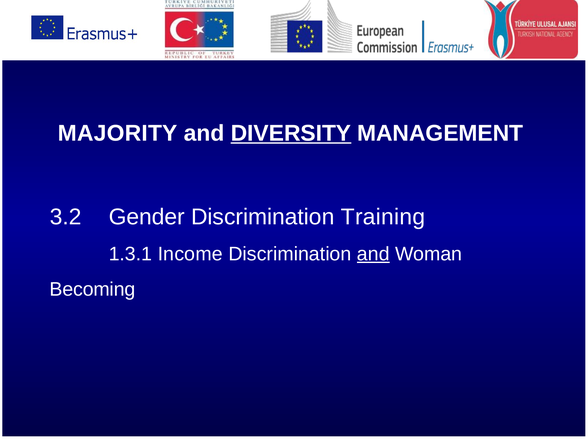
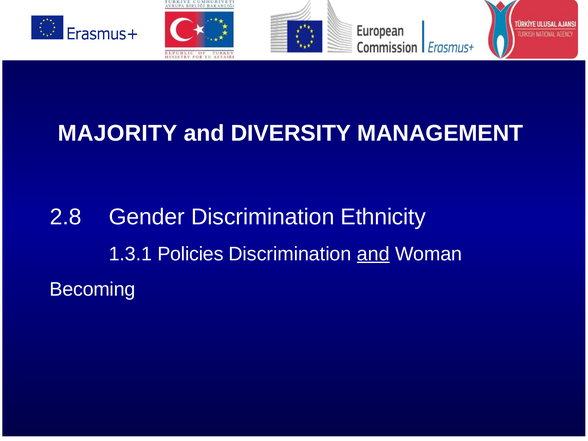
DIVERSITY underline: present -> none
3.2: 3.2 -> 2.8
Training: Training -> Ethnicity
Income: Income -> Policies
